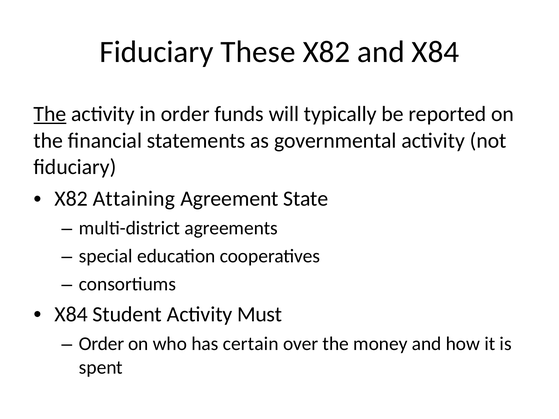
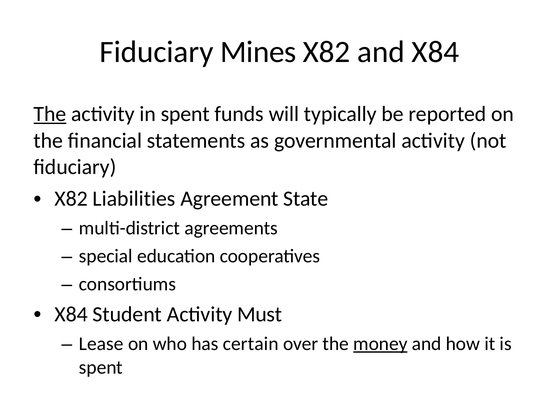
These: These -> Mines
in order: order -> spent
Attaining: Attaining -> Liabilities
Order at (101, 344): Order -> Lease
money underline: none -> present
